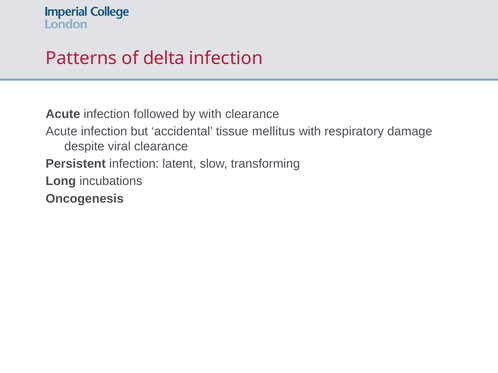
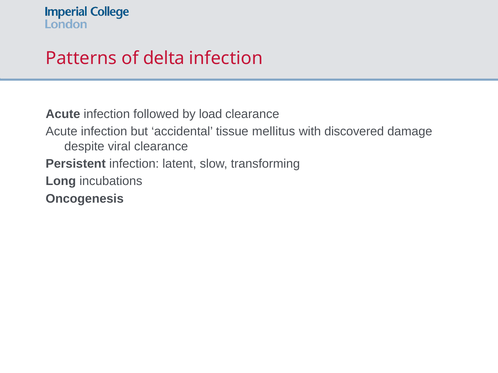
by with: with -> load
respiratory: respiratory -> discovered
